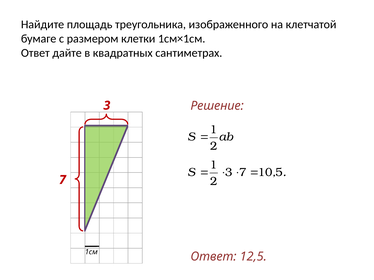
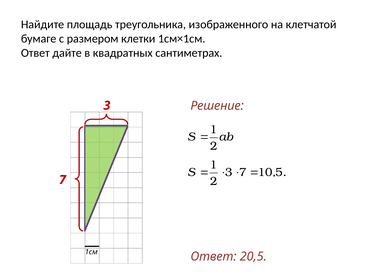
12,5: 12,5 -> 20,5
